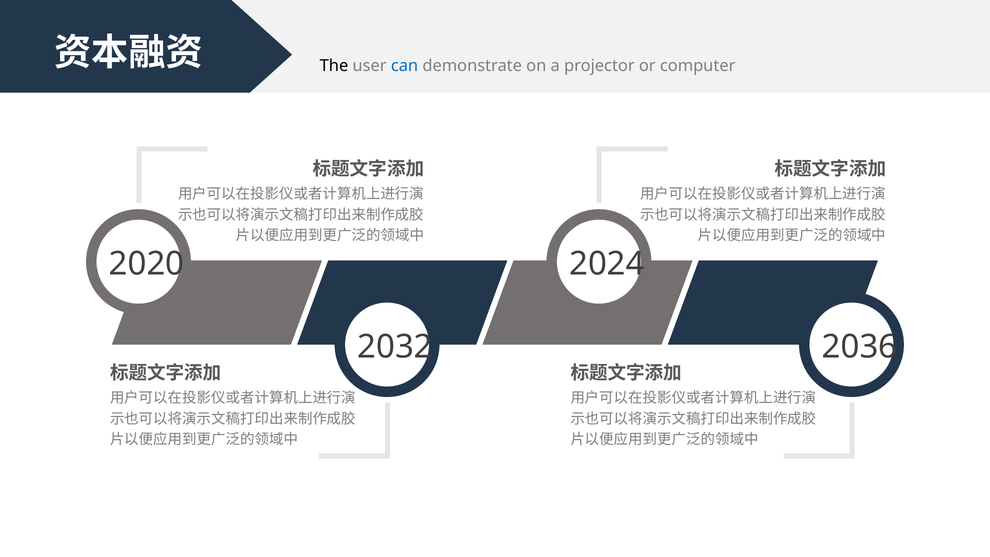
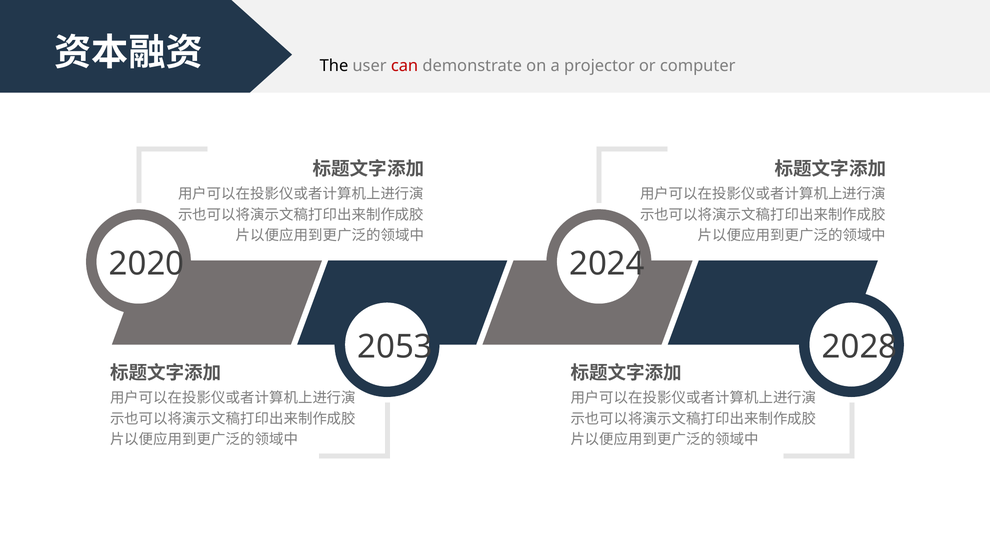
can colour: blue -> red
2032: 2032 -> 2053
2036: 2036 -> 2028
